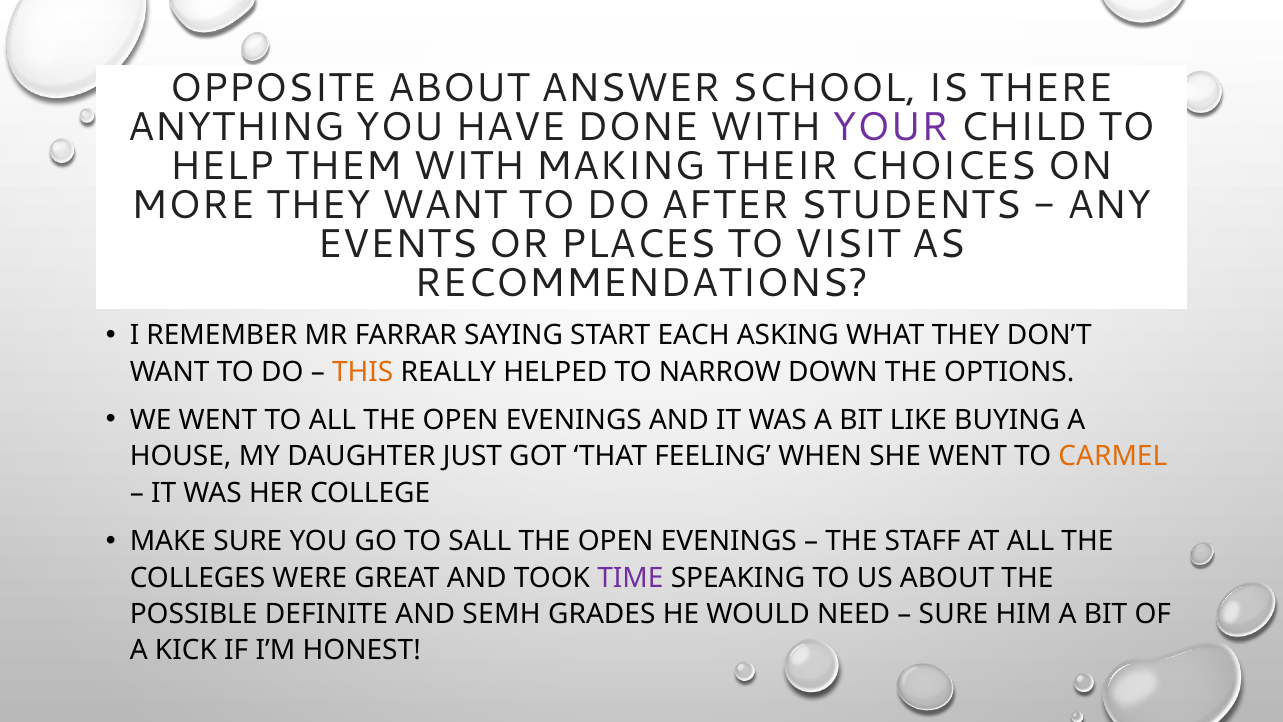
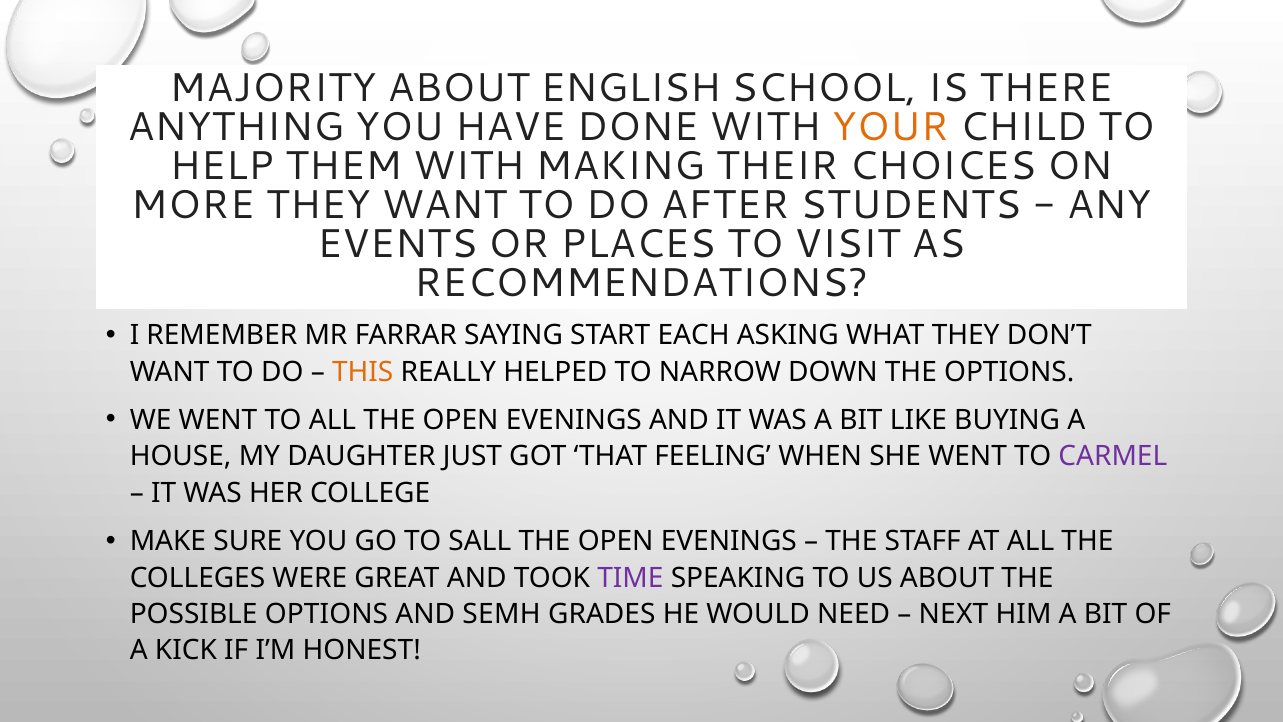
OPPOSITE: OPPOSITE -> MAJORITY
ANSWER: ANSWER -> ENGLISH
YOUR colour: purple -> orange
CARMEL colour: orange -> purple
POSSIBLE DEFINITE: DEFINITE -> OPTIONS
SURE at (953, 614): SURE -> NEXT
